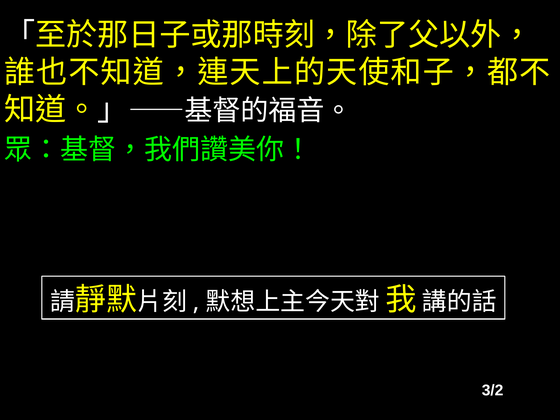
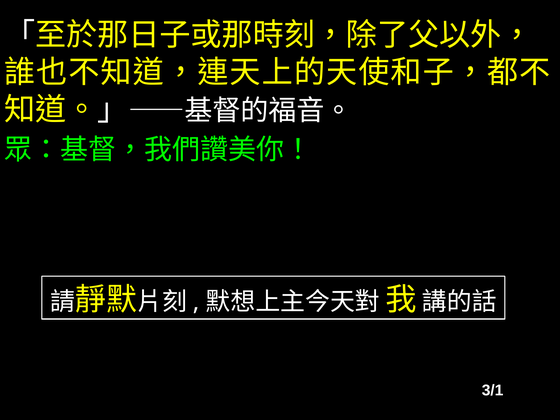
3/2: 3/2 -> 3/1
